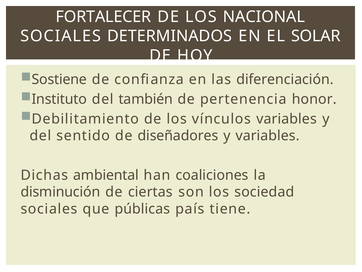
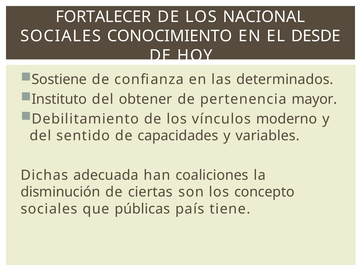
DETERMINADOS: DETERMINADOS -> CONOCIMIENTO
SOLAR: SOLAR -> DESDE
diferenciación: diferenciación -> determinados
también: también -> obtener
honor: honor -> mayor
vínculos variables: variables -> moderno
diseñadores: diseñadores -> capacidades
ambiental: ambiental -> adecuada
sociedad: sociedad -> concepto
